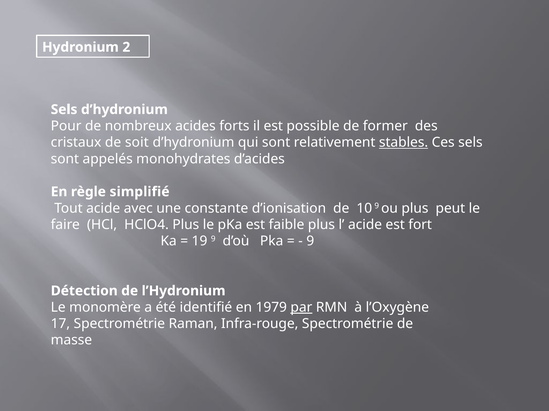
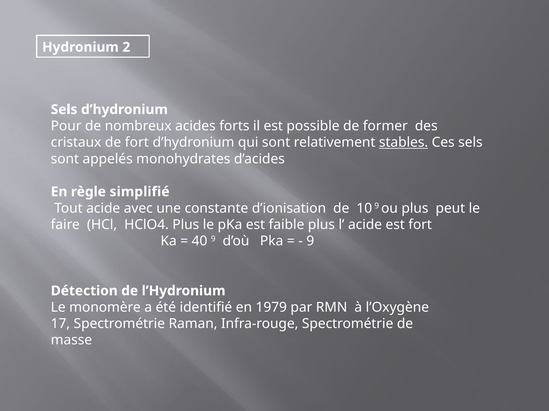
de soit: soit -> fort
19: 19 -> 40
par underline: present -> none
